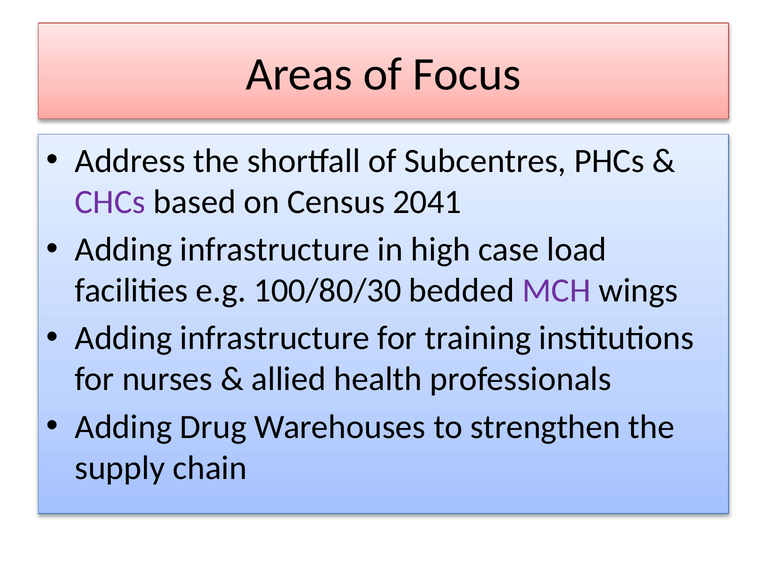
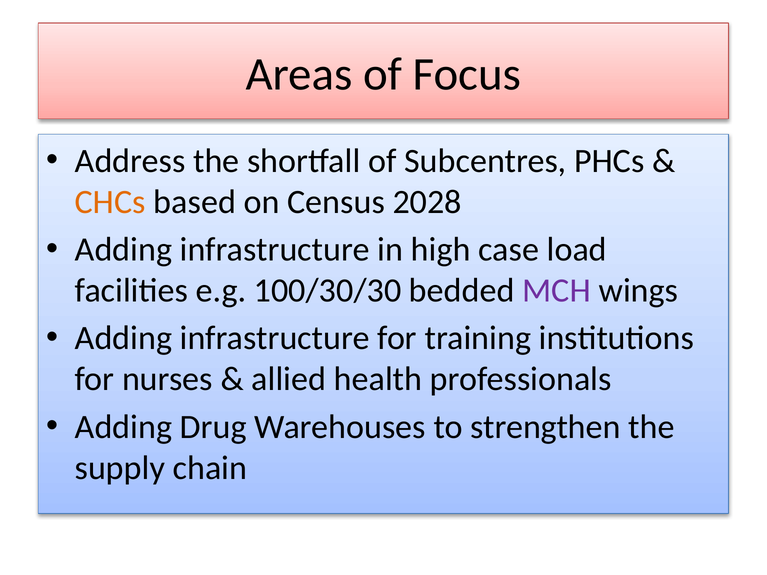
CHCs colour: purple -> orange
2041: 2041 -> 2028
100/80/30: 100/80/30 -> 100/30/30
